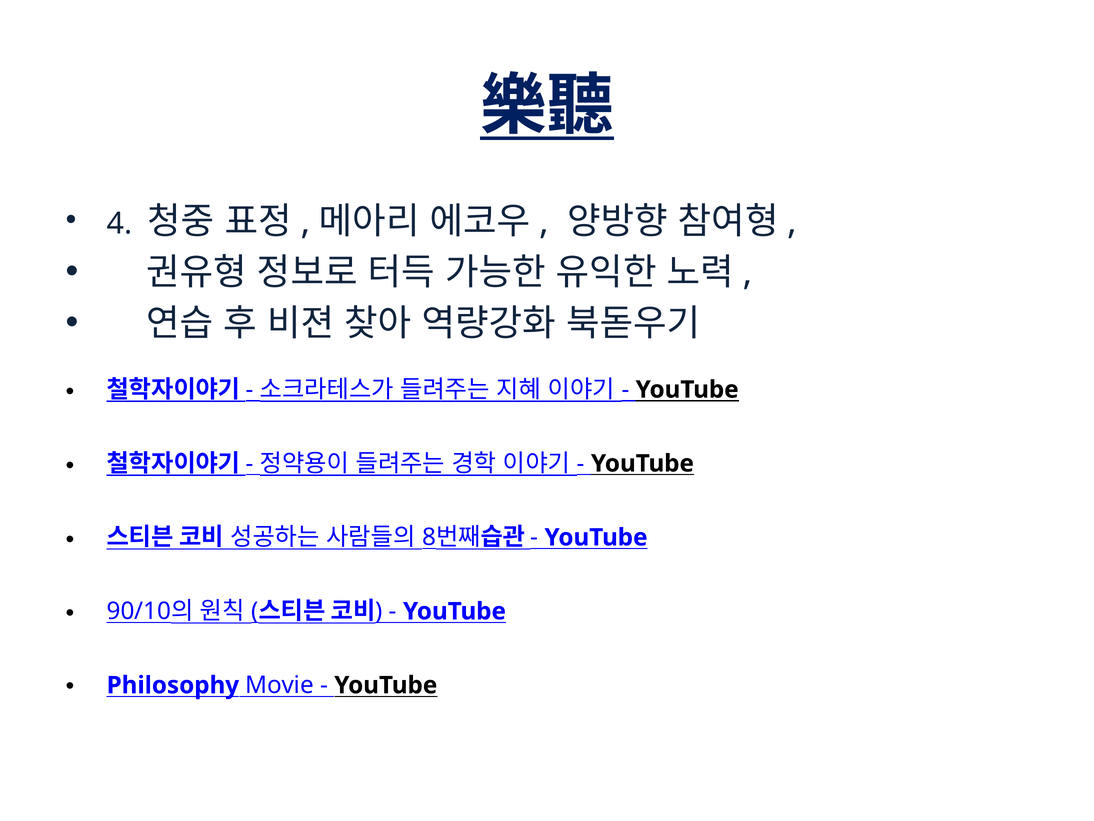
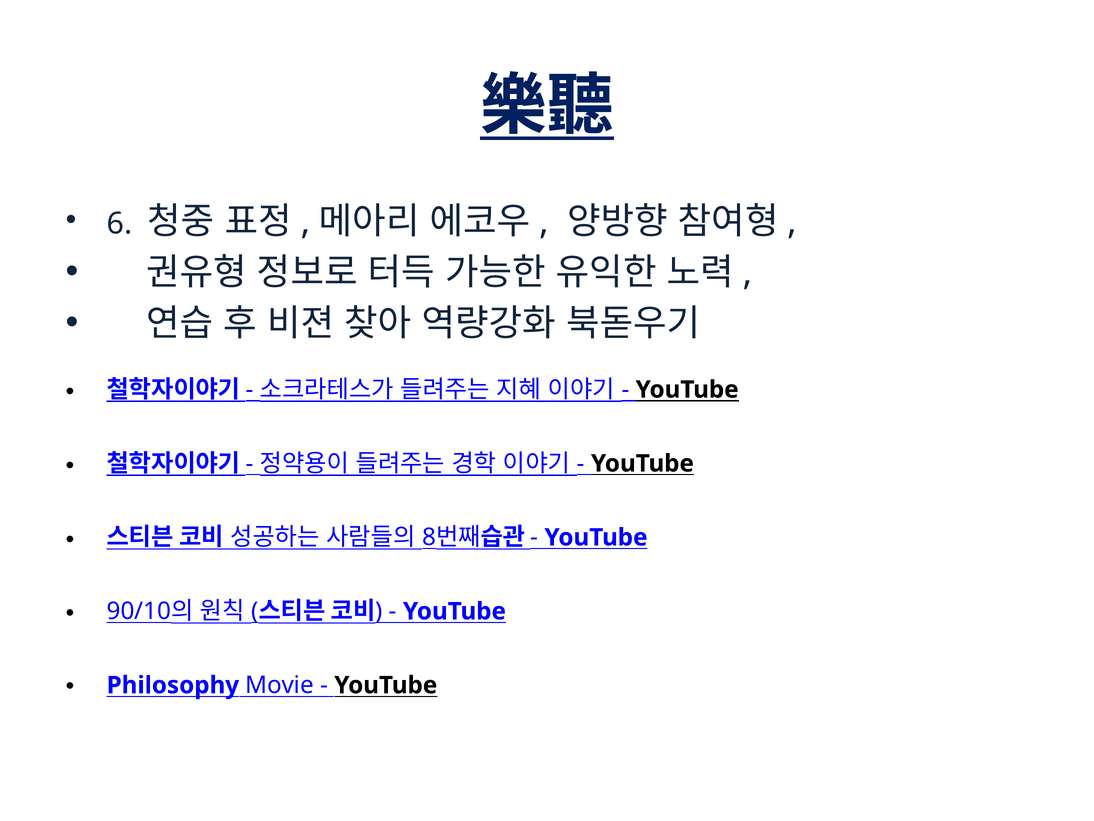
4: 4 -> 6
